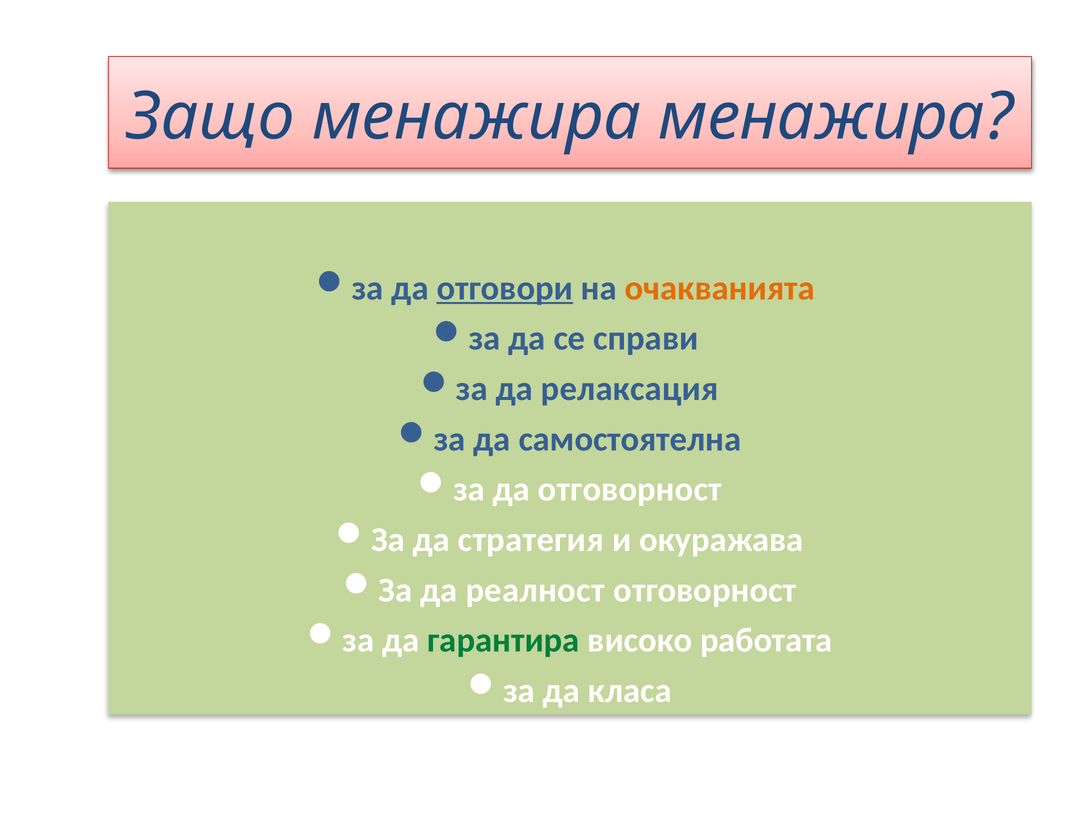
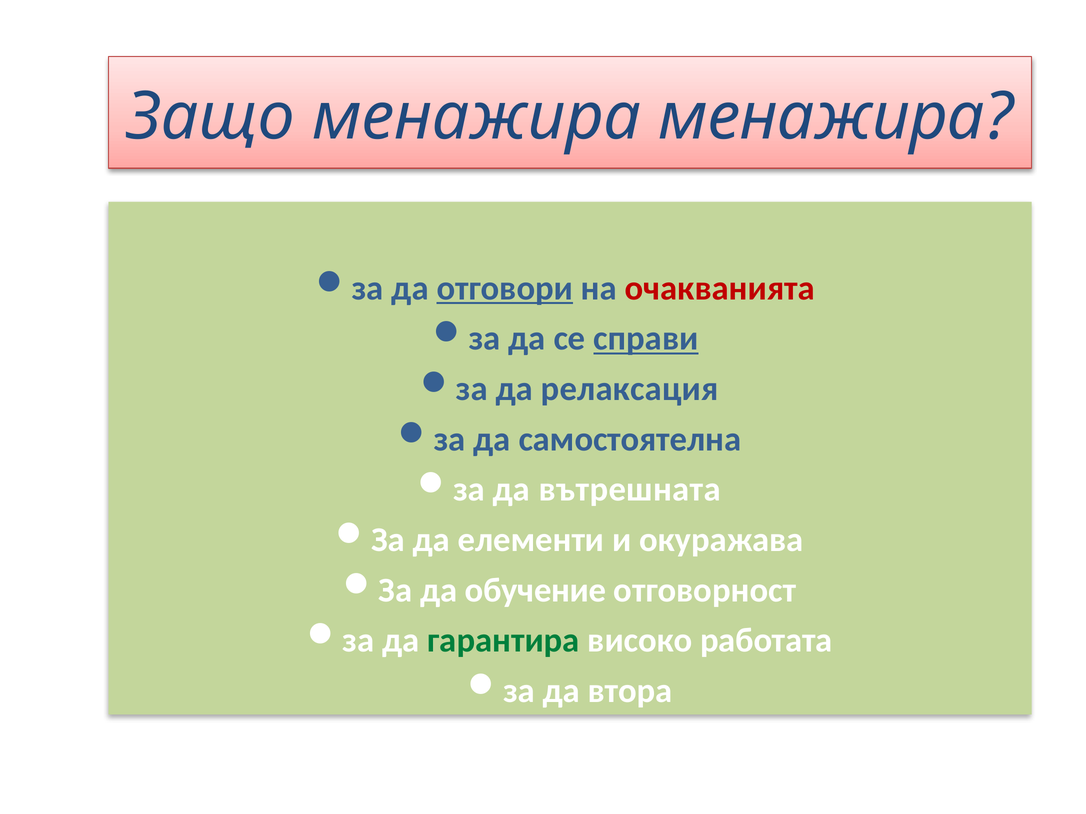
очакванията colour: orange -> red
справи underline: none -> present
да отговорност: отговорност -> вътрешната
стратегия: стратегия -> елементи
реалност: реалност -> обучение
класа: класа -> втора
